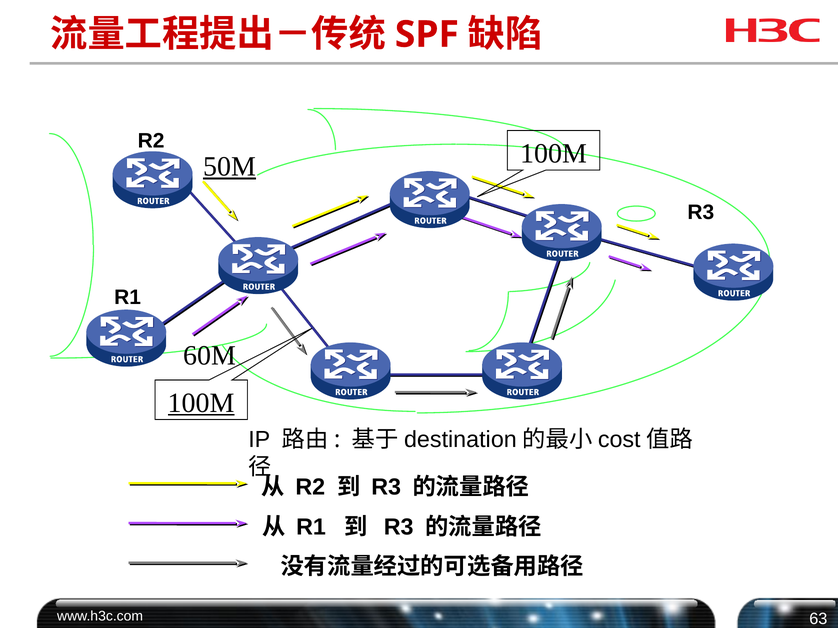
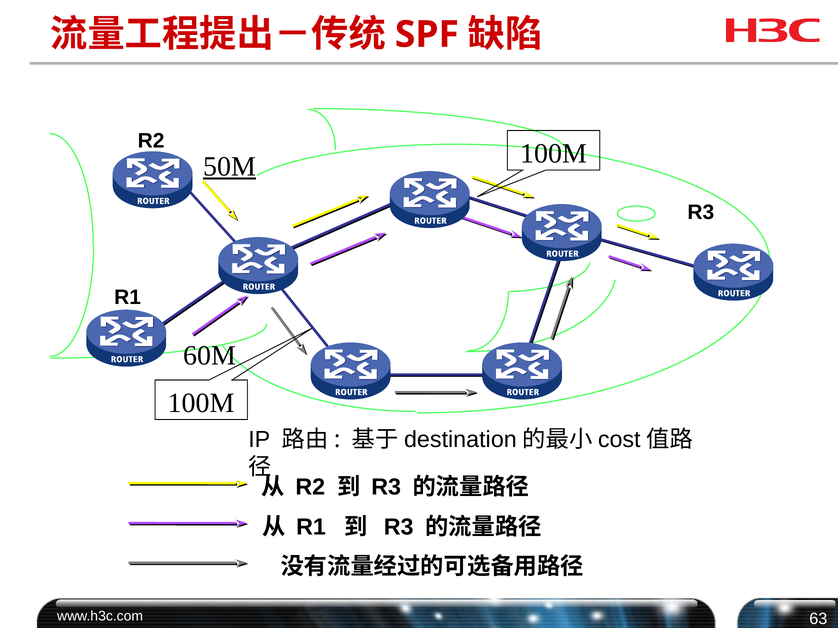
100M at (201, 403) underline: present -> none
